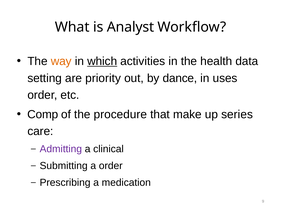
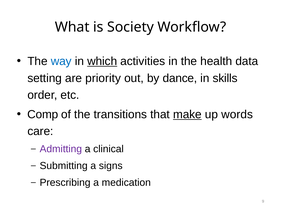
Analyst: Analyst -> Society
way colour: orange -> blue
uses: uses -> skills
procedure: procedure -> transitions
make underline: none -> present
series: series -> words
a order: order -> signs
